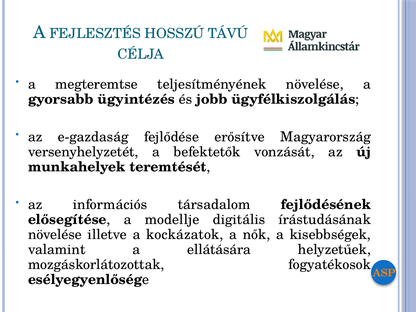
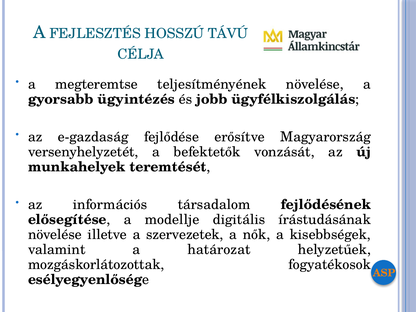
kockázatok: kockázatok -> szervezetek
ellátására: ellátására -> határozat
